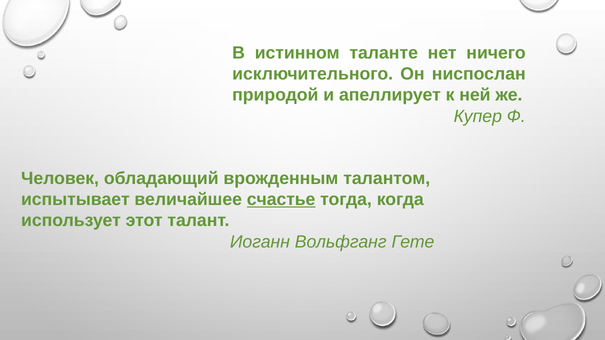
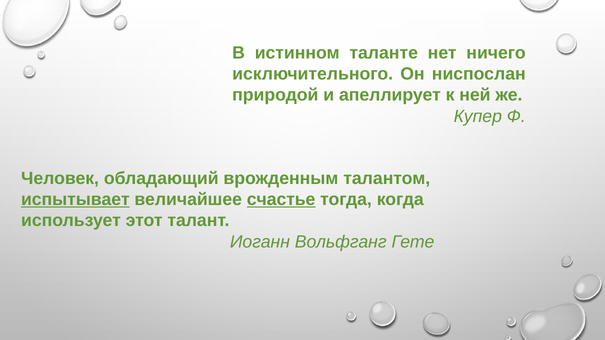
испытывает underline: none -> present
